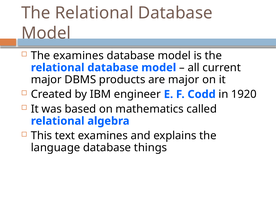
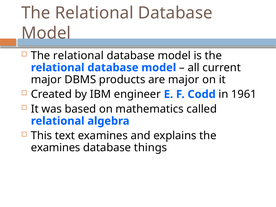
examines at (78, 56): examines -> relational
1920: 1920 -> 1961
language at (56, 148): language -> examines
